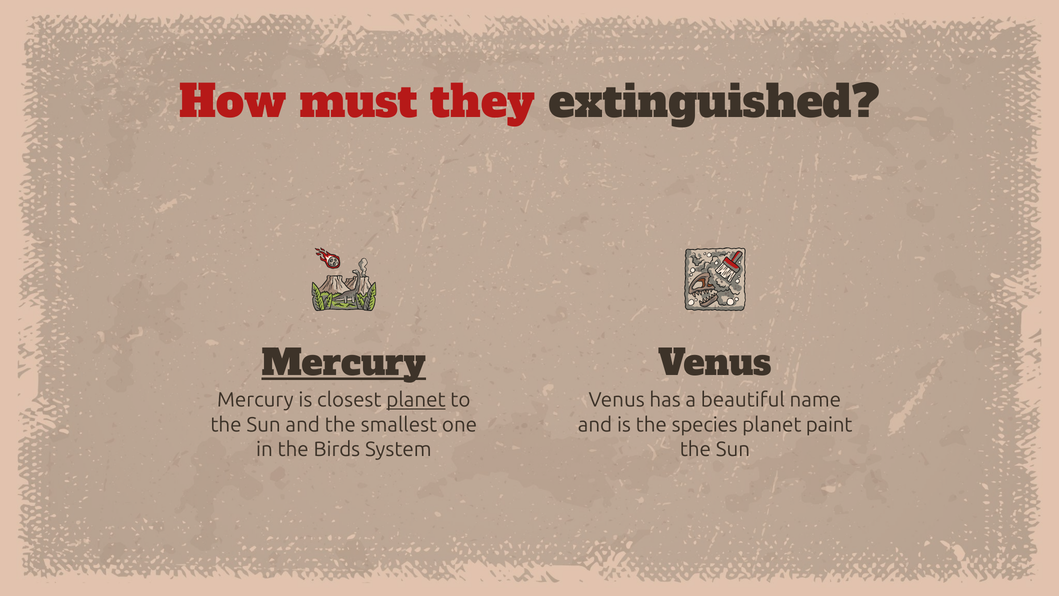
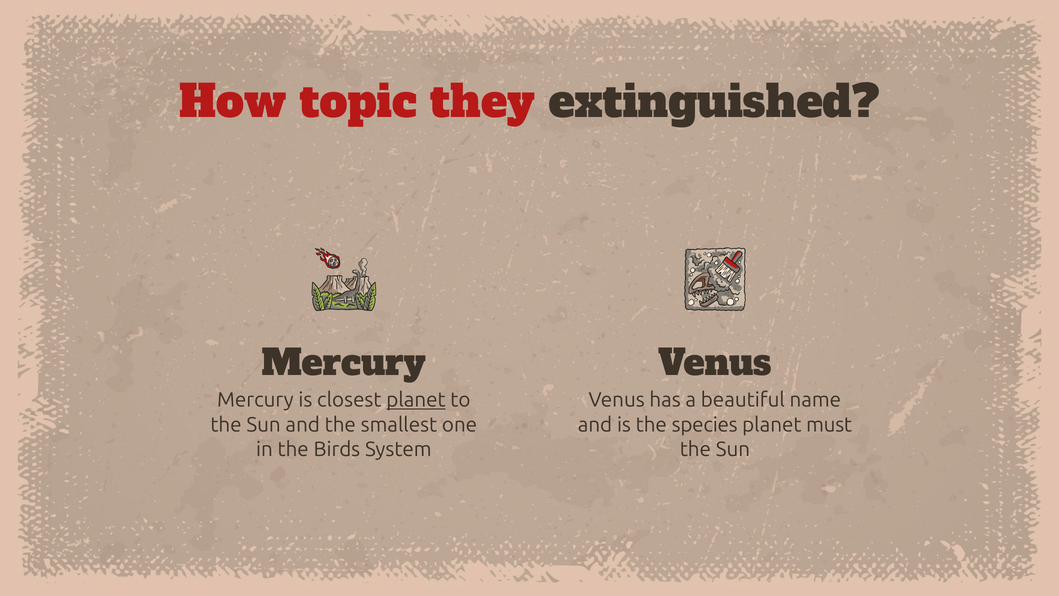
must: must -> topic
Mercury at (344, 363) underline: present -> none
paint: paint -> must
